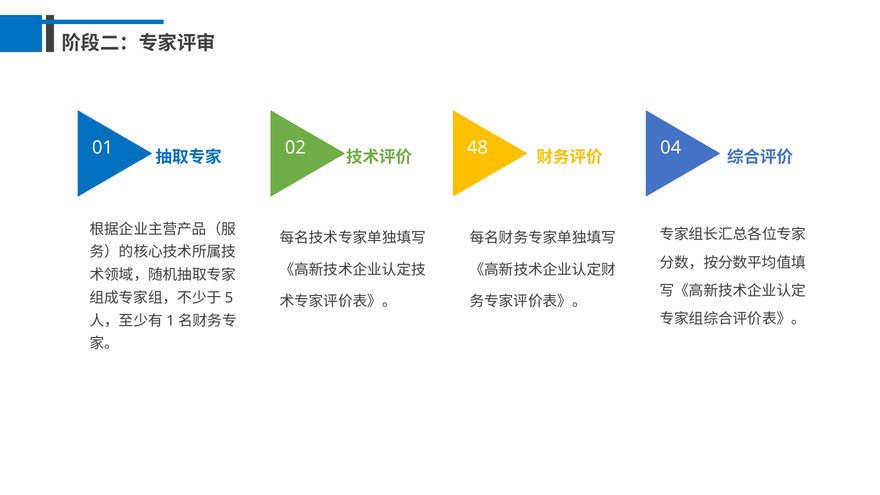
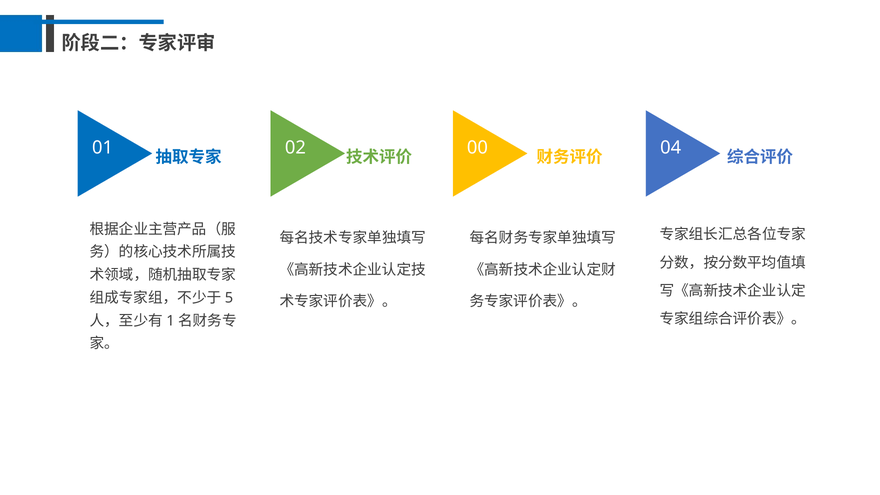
48: 48 -> 00
